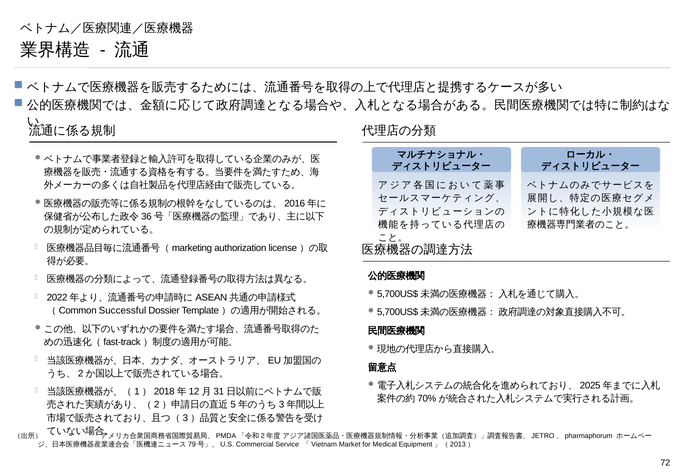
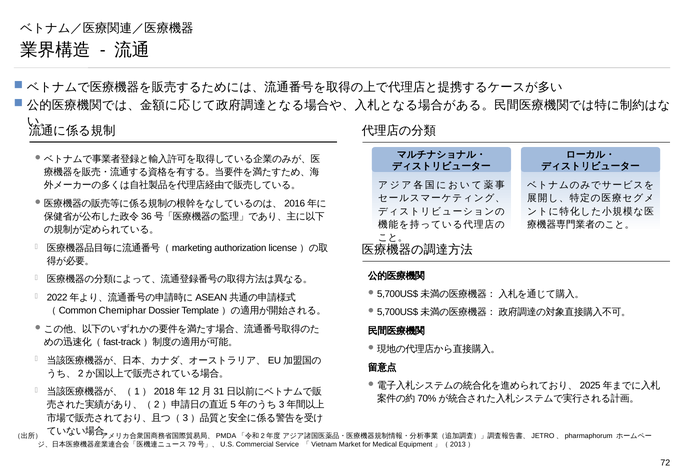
Successful: Successful -> Chemiphar
